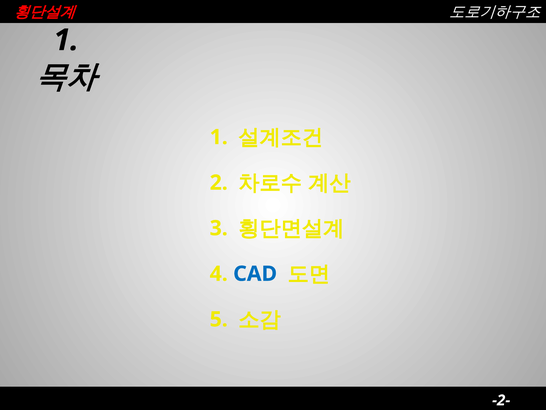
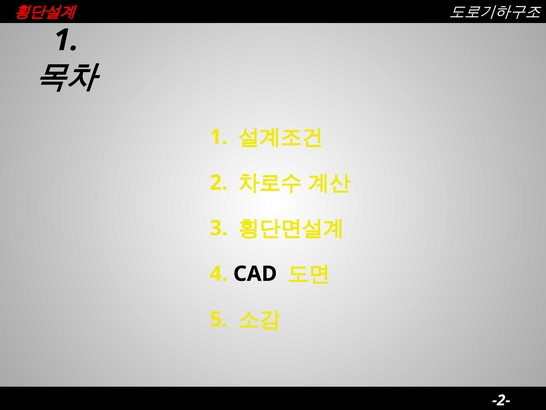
CAD colour: blue -> black
